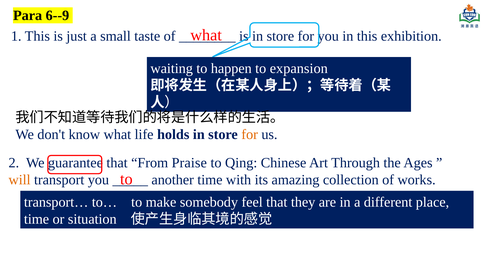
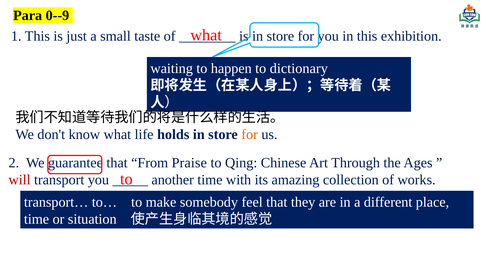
6--9: 6--9 -> 0--9
expansion: expansion -> dictionary
will colour: orange -> red
